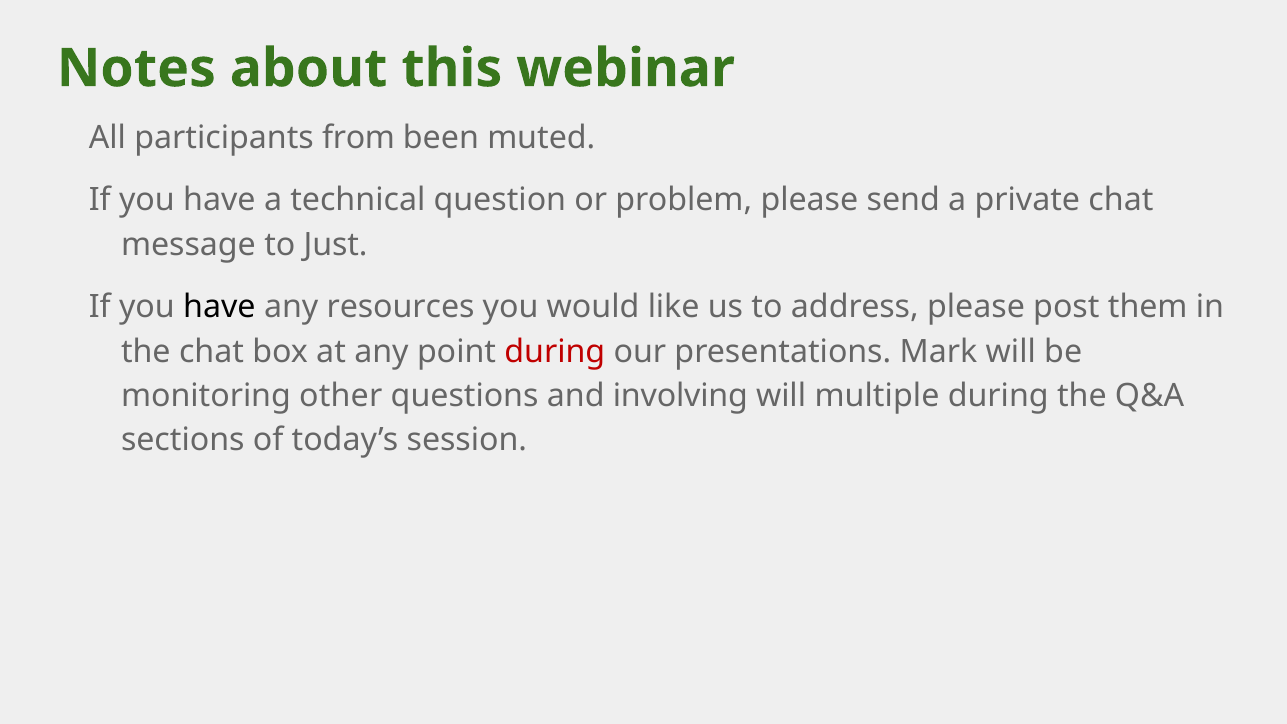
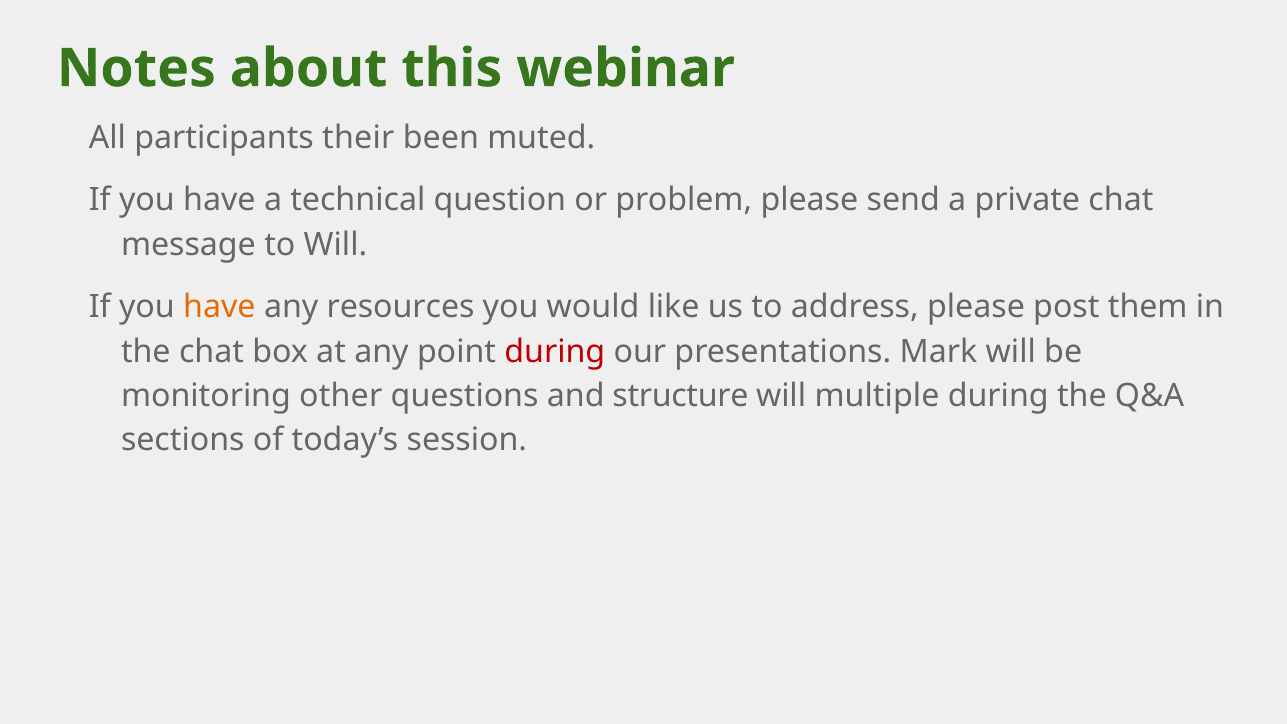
from: from -> their
to Just: Just -> Will
have at (219, 307) colour: black -> orange
involving: involving -> structure
